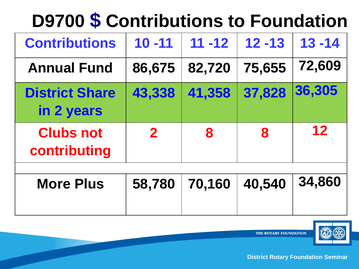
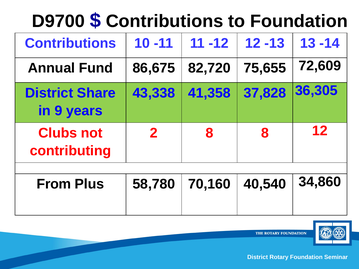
in 2: 2 -> 9
More: More -> From
